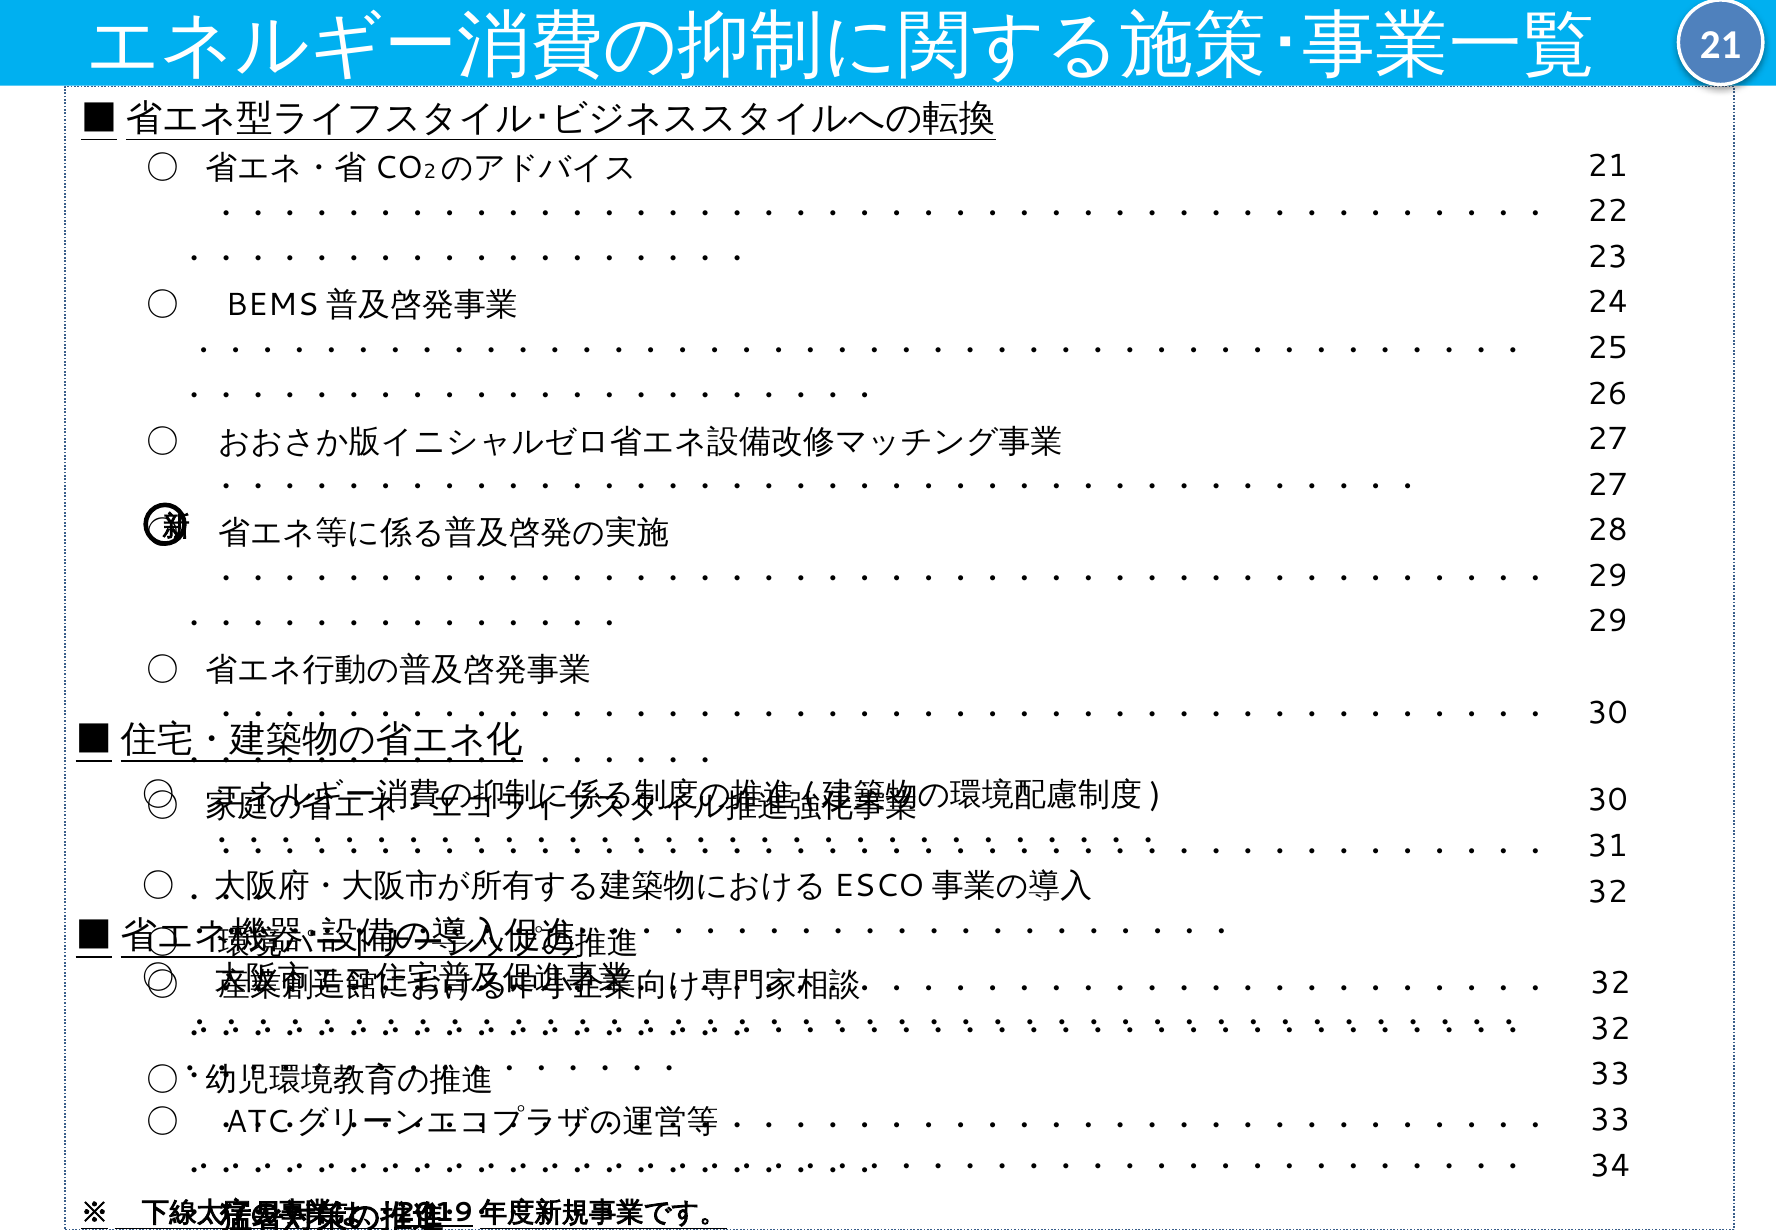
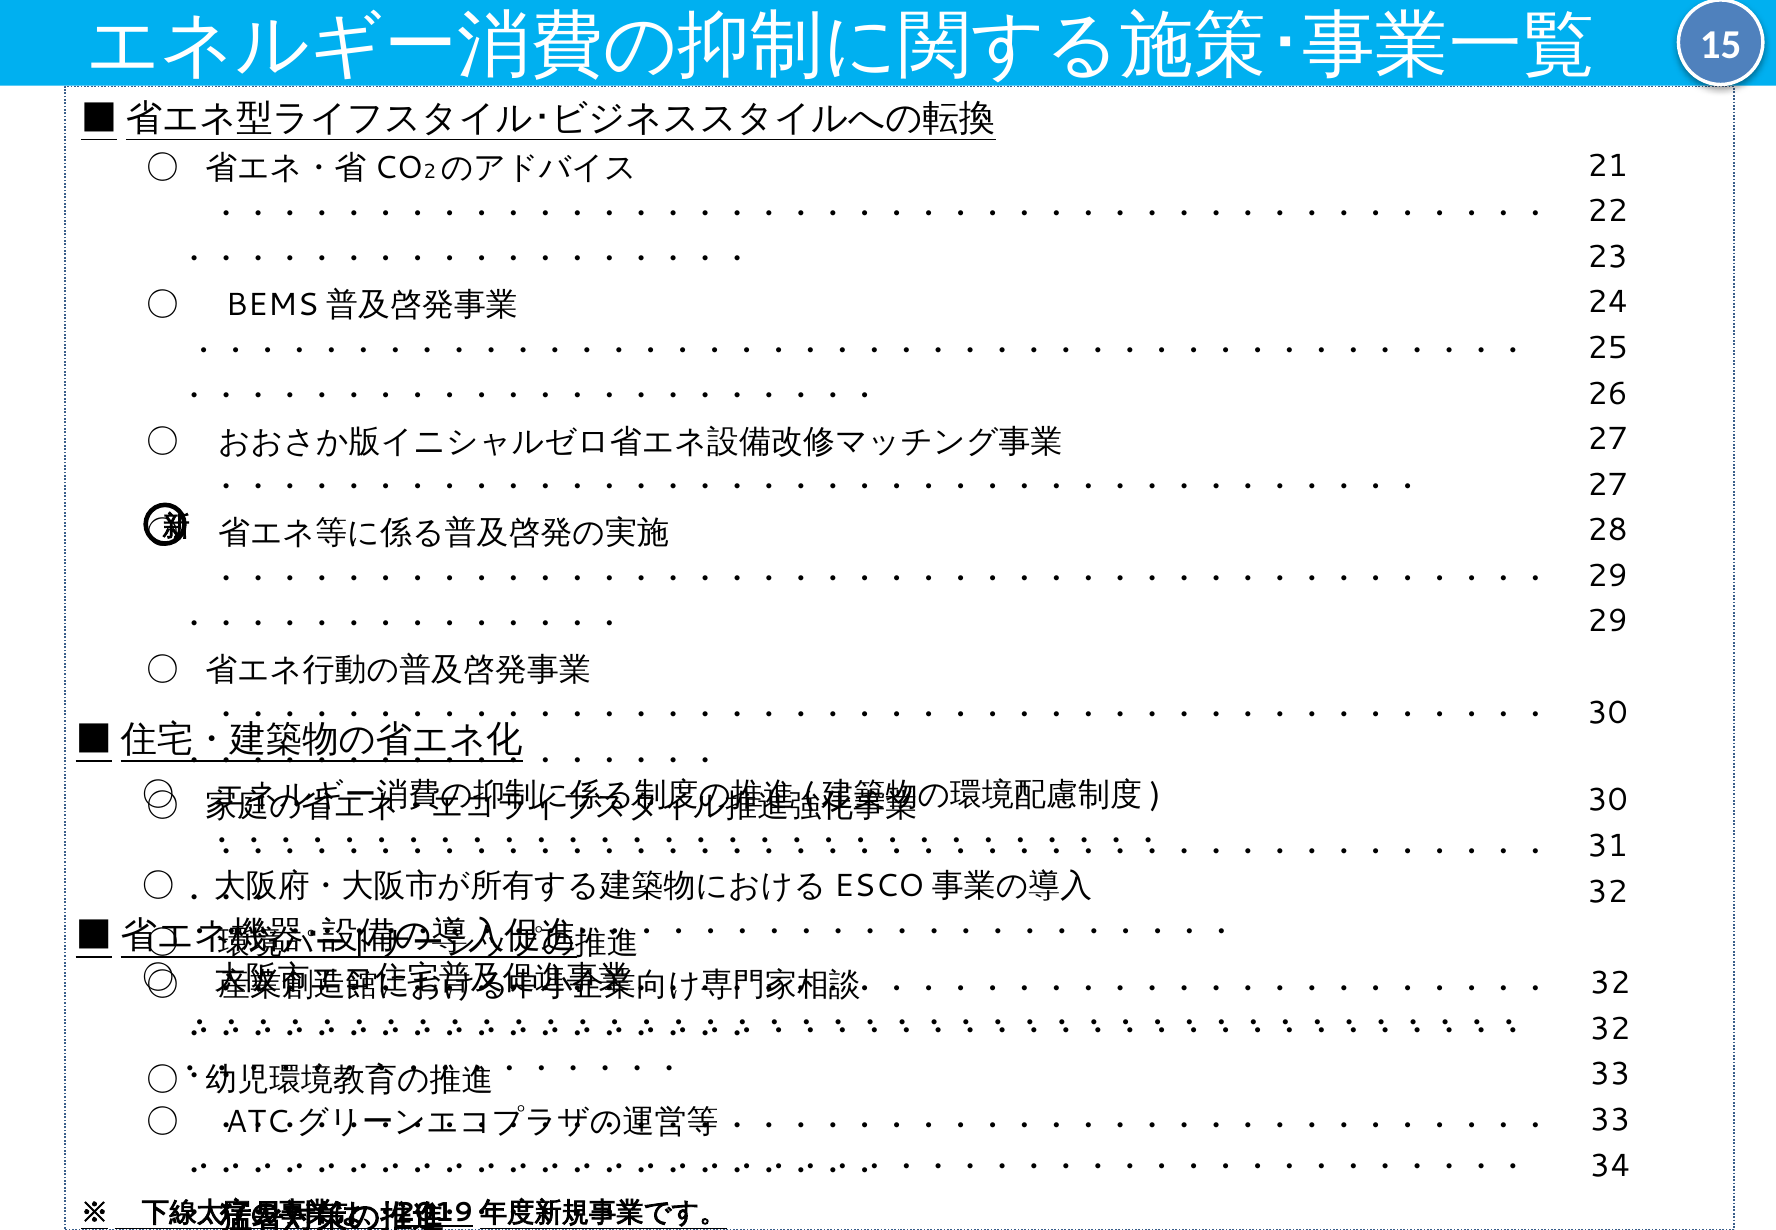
21 at (1721, 45): 21 -> 15
